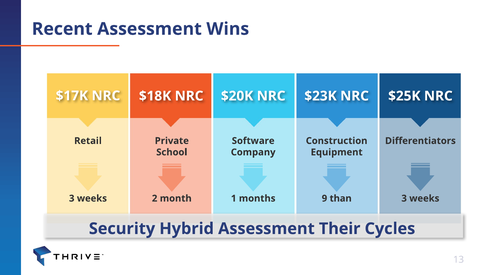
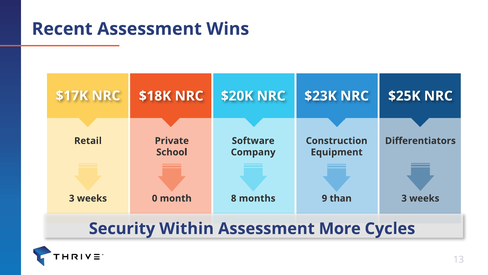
2: 2 -> 0
1: 1 -> 8
Hybrid: Hybrid -> Within
Their: Their -> More
